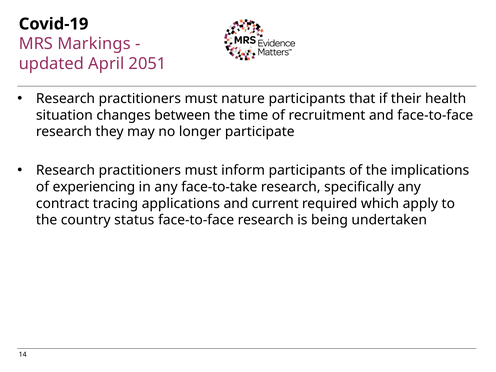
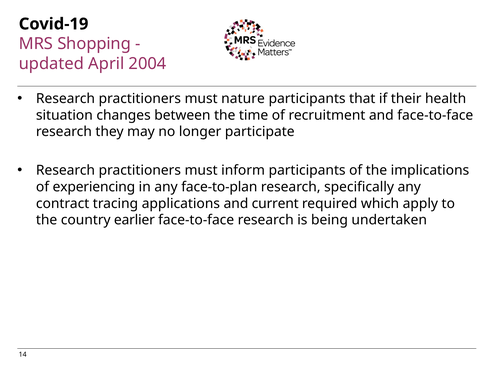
Markings: Markings -> Shopping
2051: 2051 -> 2004
face-to-take: face-to-take -> face-to-plan
status: status -> earlier
